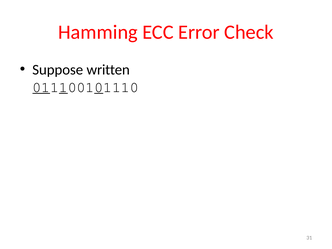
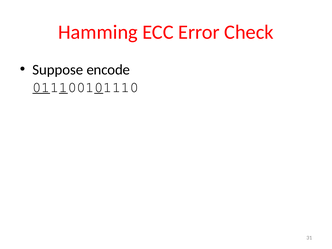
written: written -> encode
